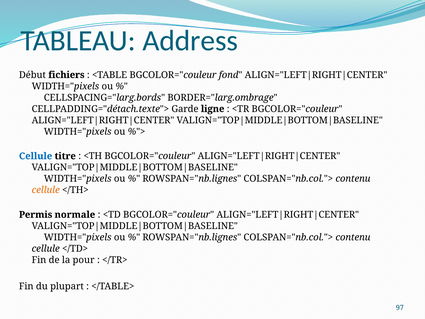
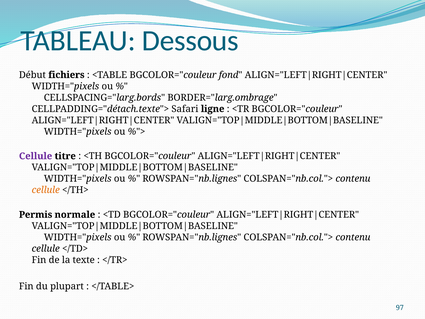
Address: Address -> Dessous
Garde: Garde -> Safari
Cellule at (36, 156) colour: blue -> purple
pour: pour -> texte
